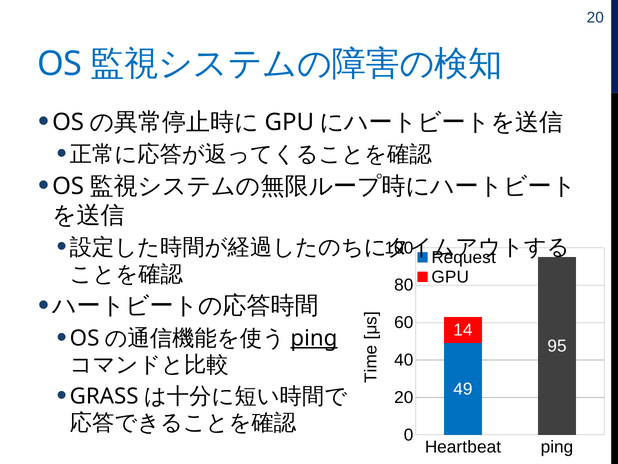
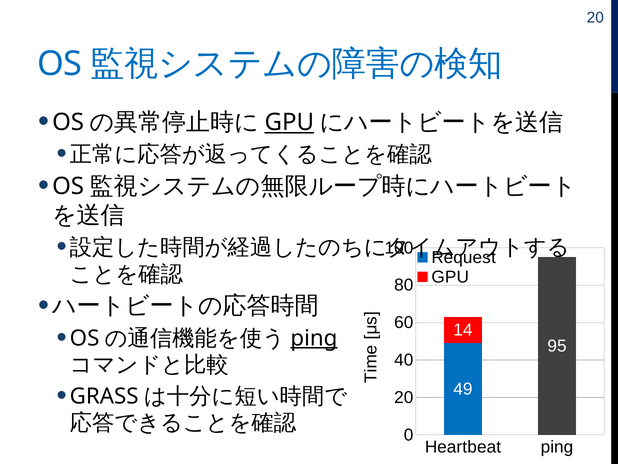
GPU at (289, 122) underline: none -> present
